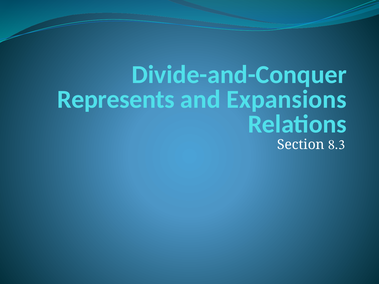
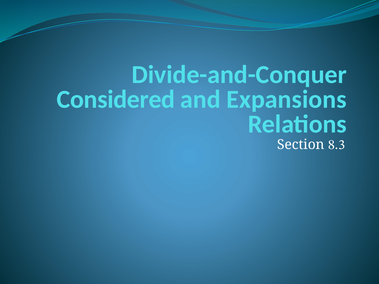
Represents: Represents -> Considered
